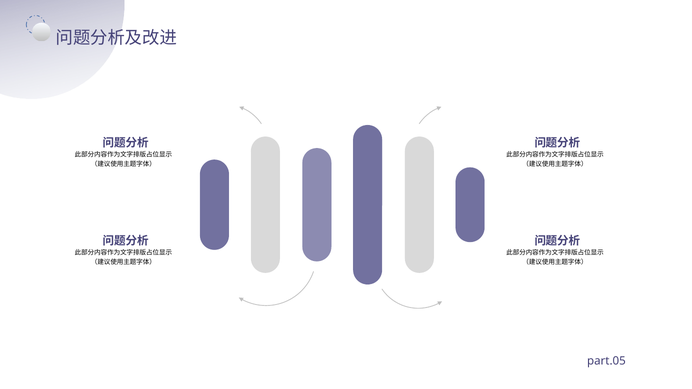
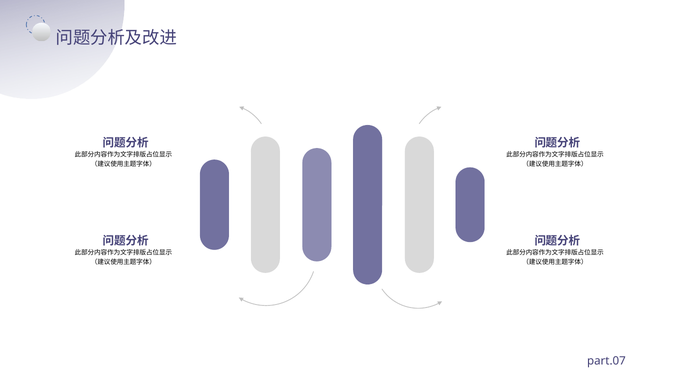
part.05: part.05 -> part.07
